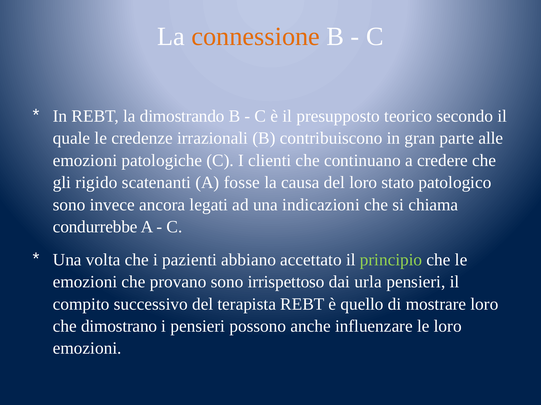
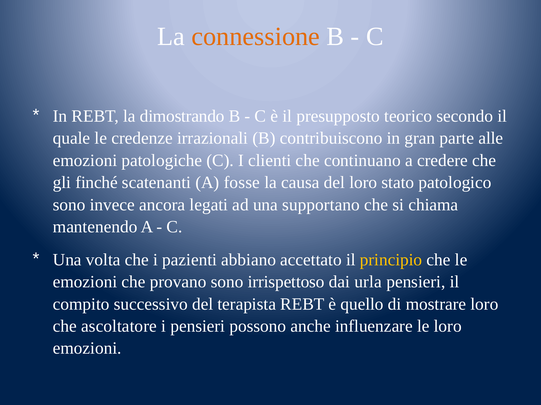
rigido: rigido -> finché
indicazioni: indicazioni -> supportano
condurrebbe: condurrebbe -> mantenendo
principio colour: light green -> yellow
dimostrano: dimostrano -> ascoltatore
